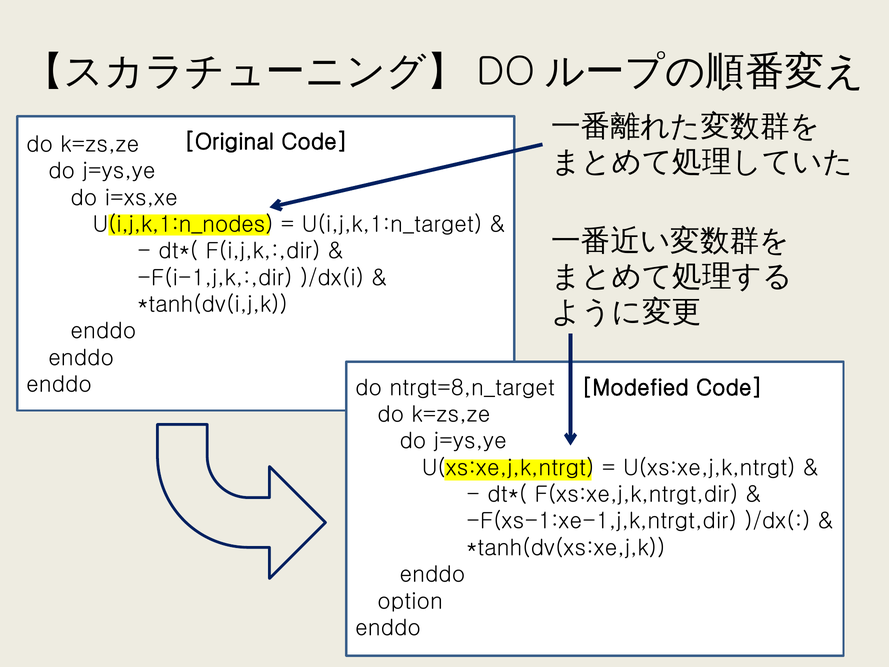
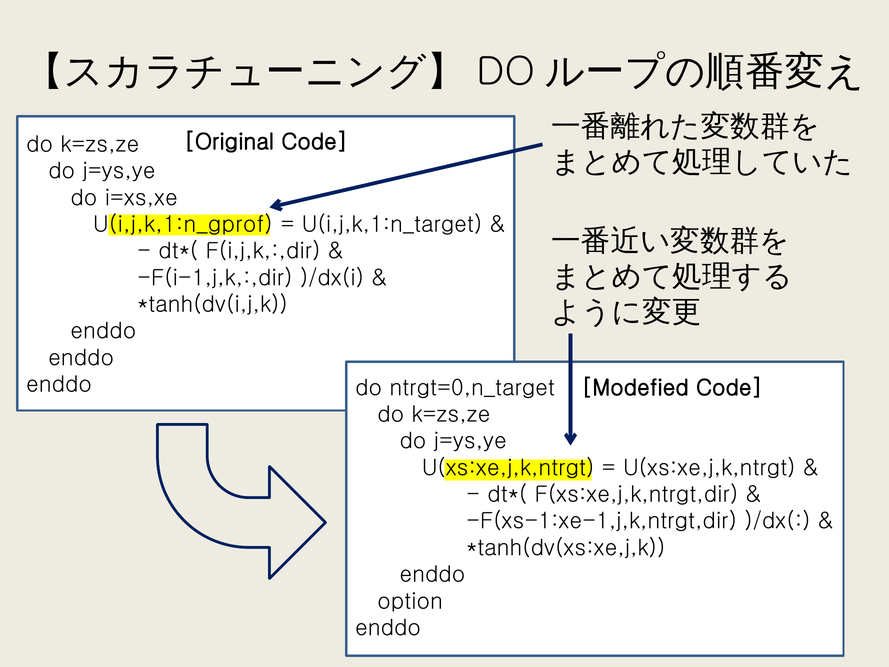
U(i,j,k,1:n_nodes: U(i,j,k,1:n_nodes -> U(i,j,k,1:n_gprof
ntrgt=8,n_target: ntrgt=8,n_target -> ntrgt=0,n_target
